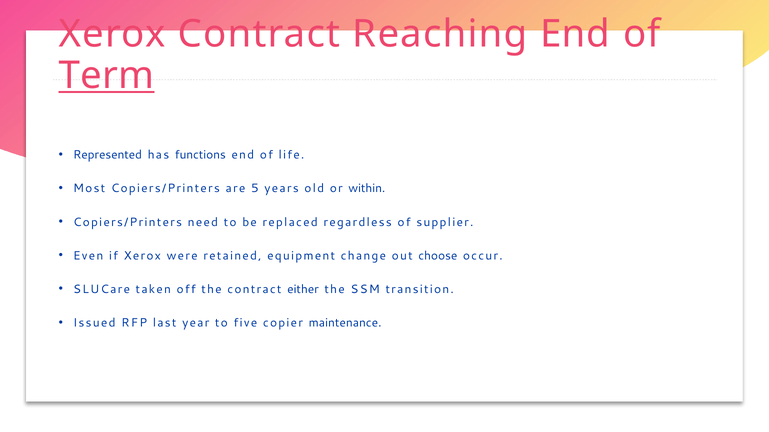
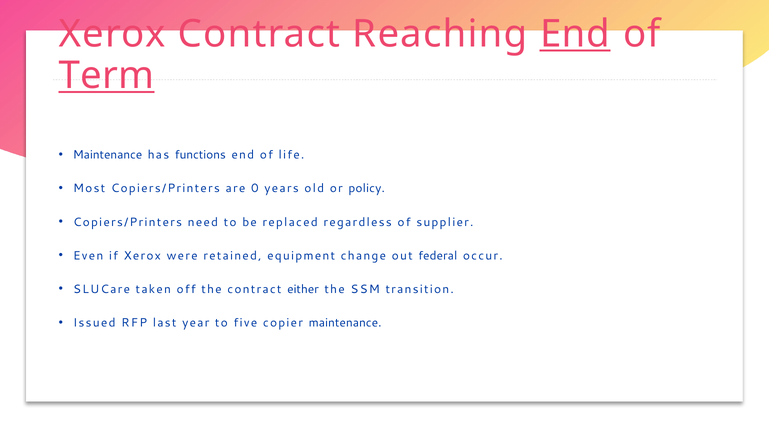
End at (575, 34) underline: none -> present
Represented at (108, 155): Represented -> Maintenance
5: 5 -> 0
within: within -> policy
choose: choose -> federal
